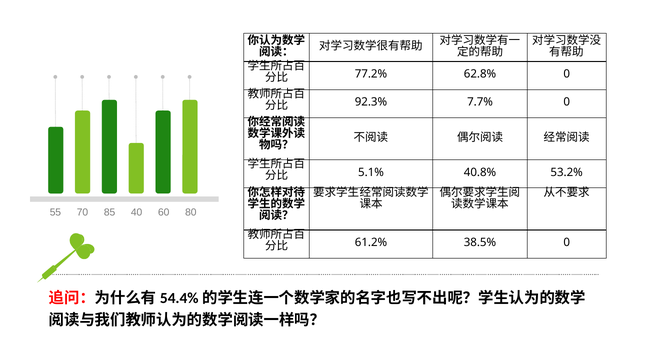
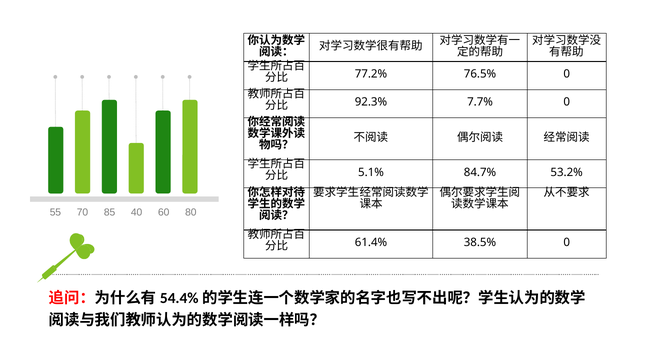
62.8%: 62.8% -> 76.5%
40.8%: 40.8% -> 84.7%
61.2%: 61.2% -> 61.4%
